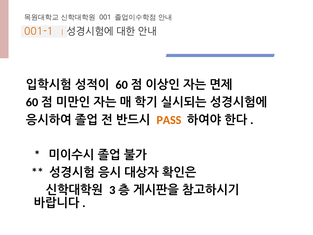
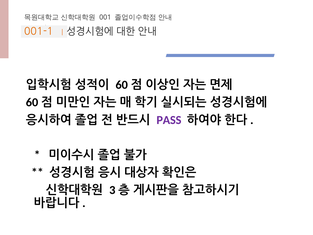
PASS colour: orange -> purple
